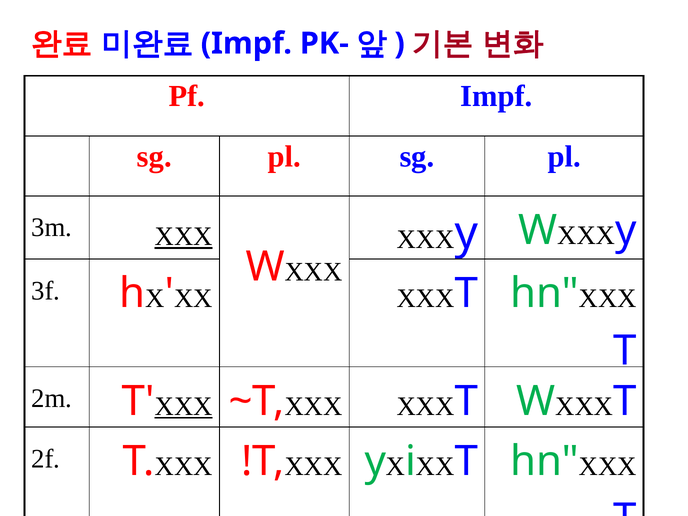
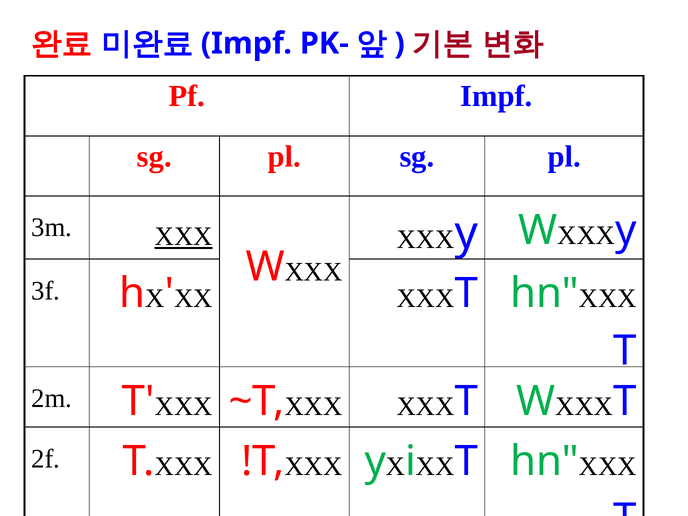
XXX at (184, 406) underline: present -> none
